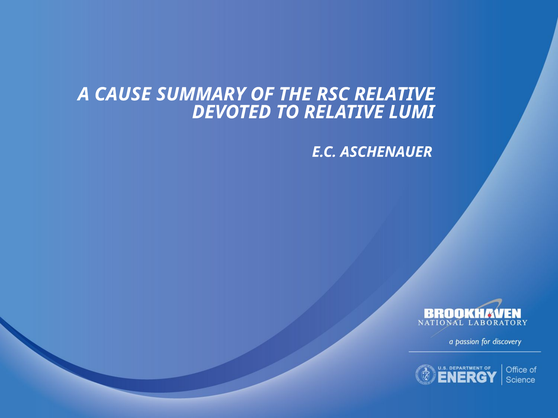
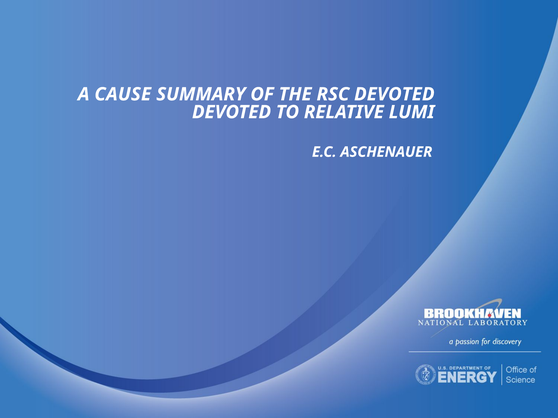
RSC RELATIVE: RELATIVE -> DEVOTED
